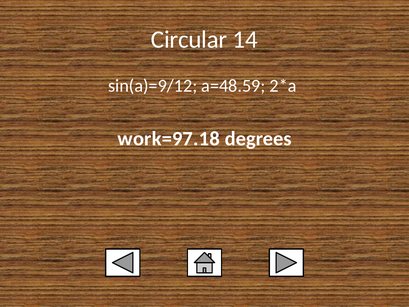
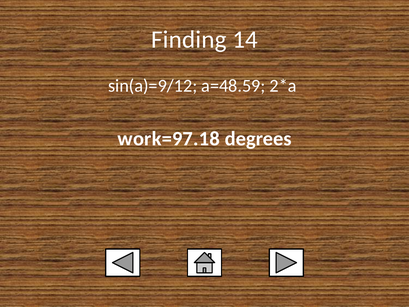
Circular: Circular -> Finding
